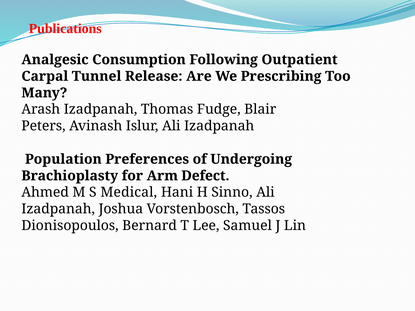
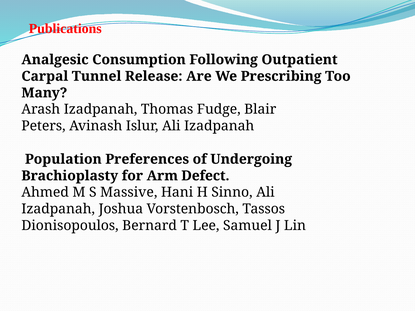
Medical: Medical -> Massive
